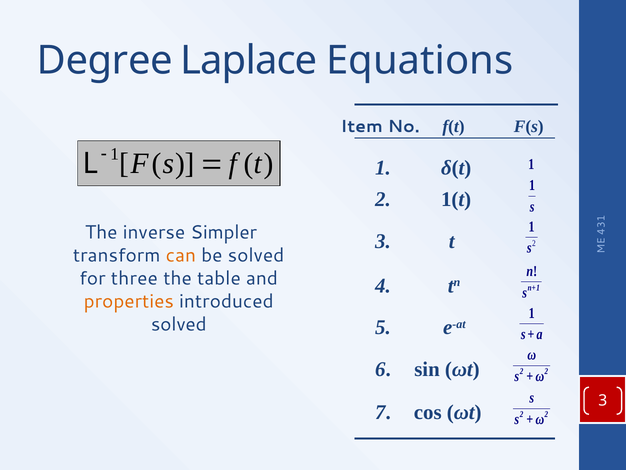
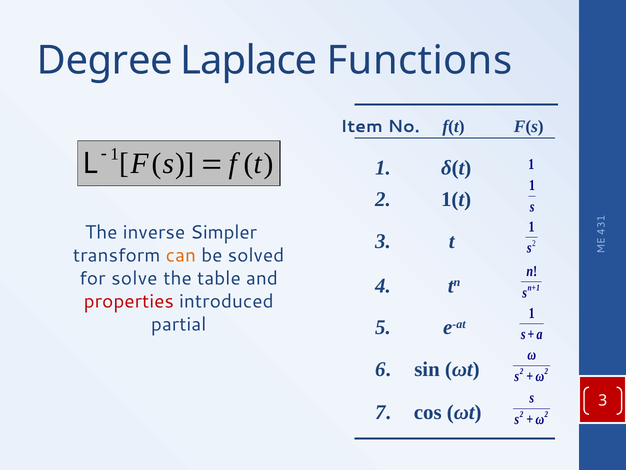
Equations: Equations -> Functions
three: three -> solve
properties colour: orange -> red
solved at (179, 324): solved -> partial
